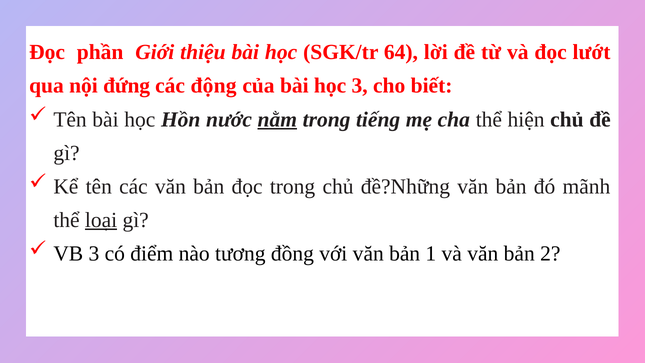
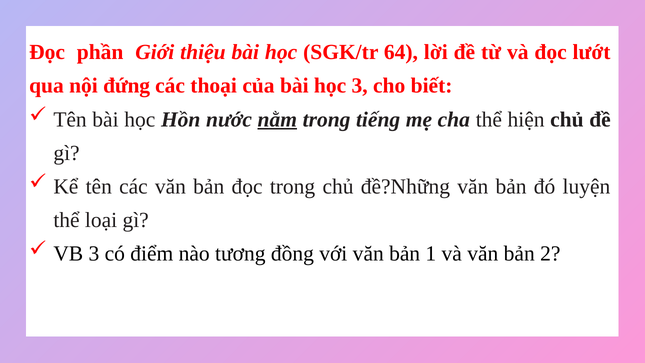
động: động -> thoại
mãnh: mãnh -> luyện
loại underline: present -> none
